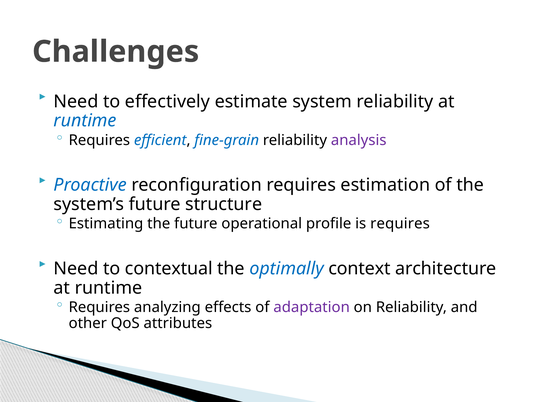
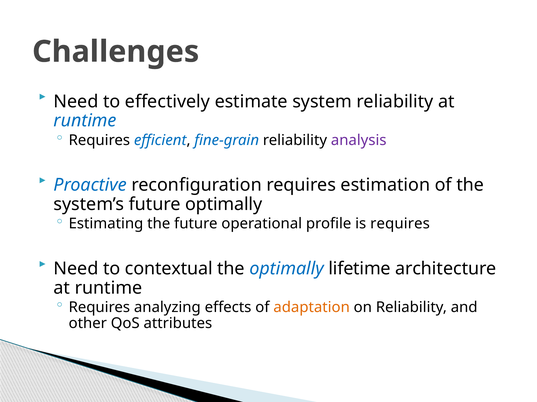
future structure: structure -> optimally
context: context -> lifetime
adaptation colour: purple -> orange
